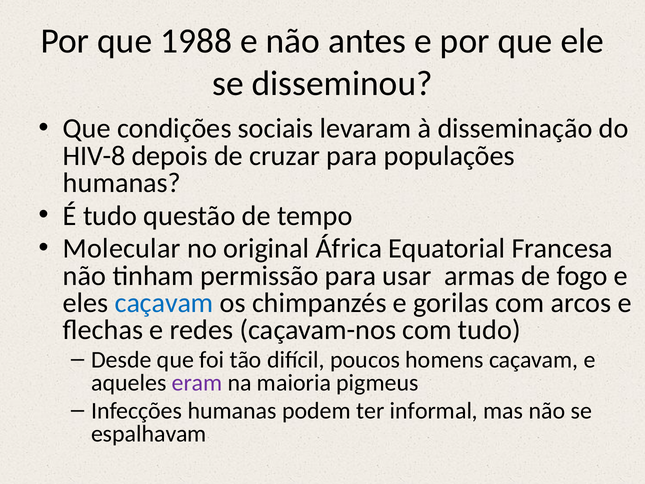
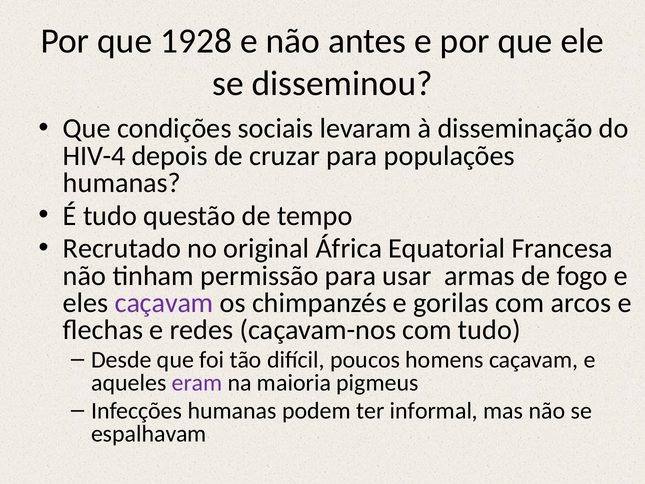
1988: 1988 -> 1928
HIV-8: HIV-8 -> HIV-4
Molecular: Molecular -> Recrutado
caçavam at (164, 303) colour: blue -> purple
